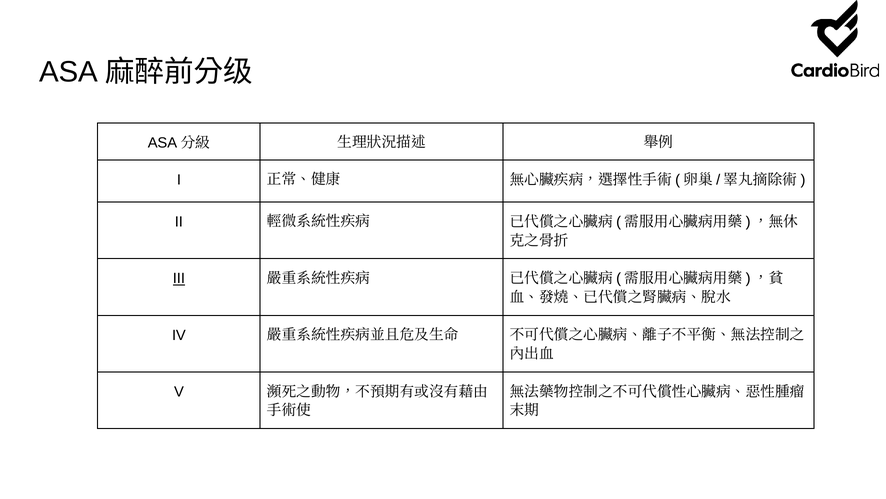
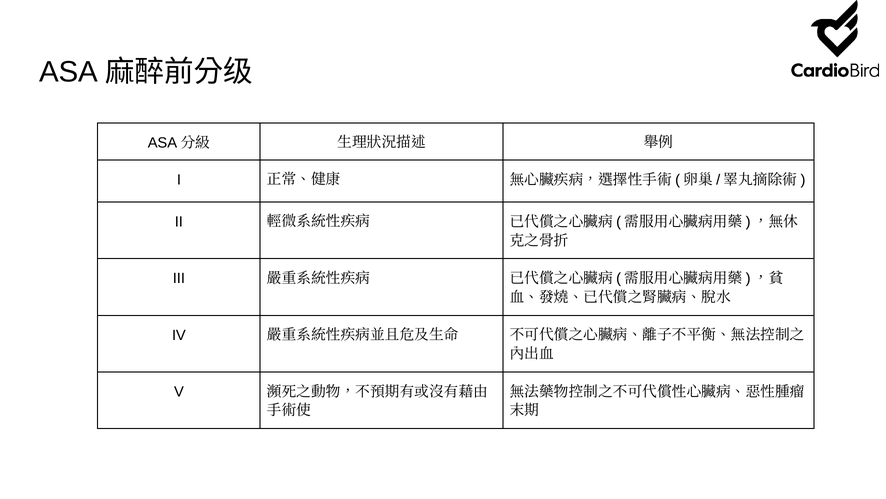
III underline: present -> none
